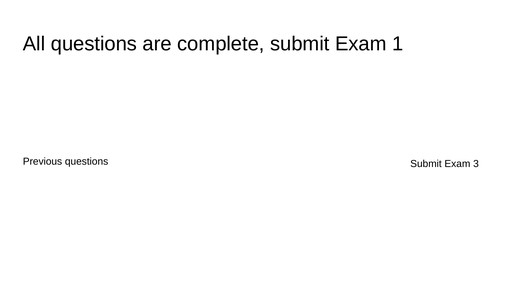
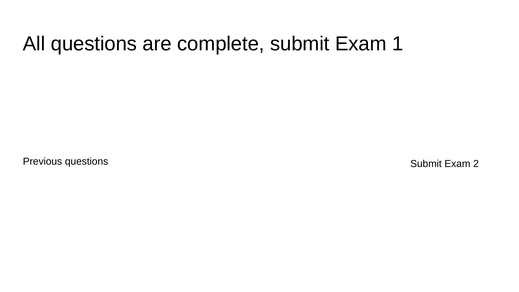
3: 3 -> 2
